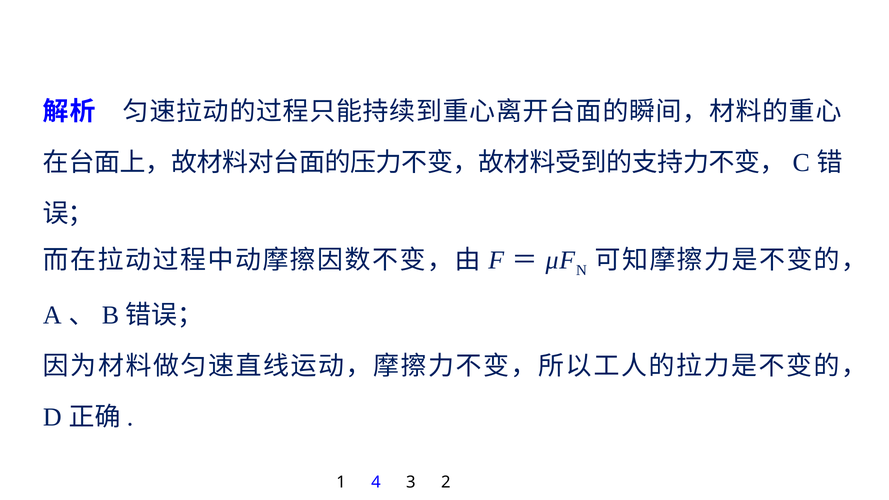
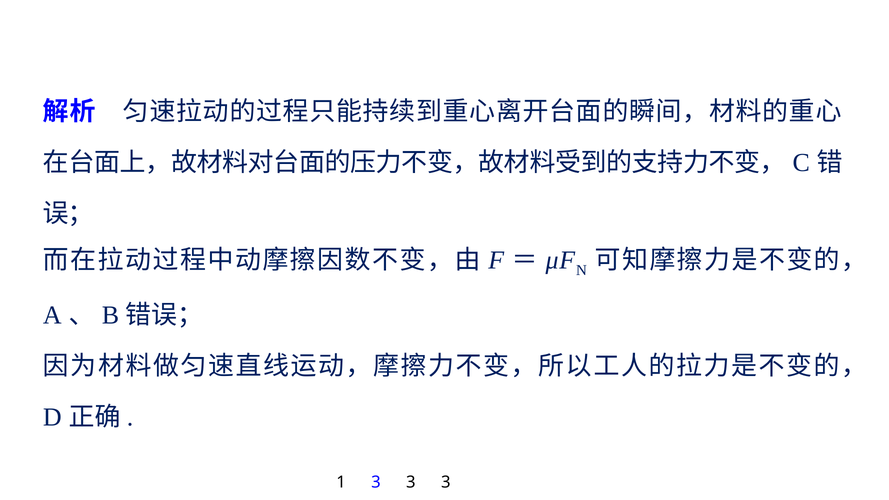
1 4: 4 -> 3
2 at (446, 482): 2 -> 3
